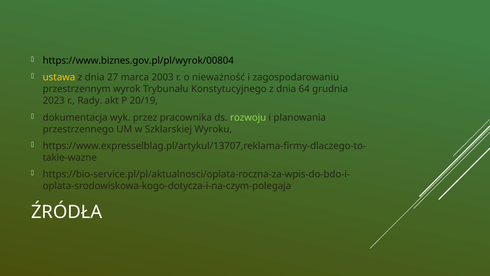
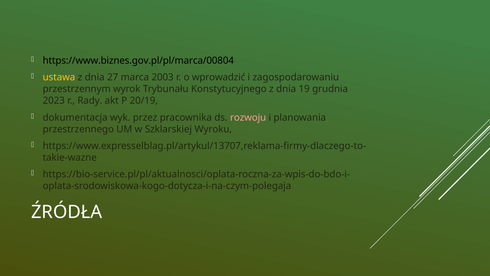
https://www.biznes.gov.pl/pl/wyrok/00804: https://www.biznes.gov.pl/pl/wyrok/00804 -> https://www.biznes.gov.pl/pl/marca/00804
nieważność: nieważność -> wprowadzić
64: 64 -> 19
rozwoju colour: light green -> pink
